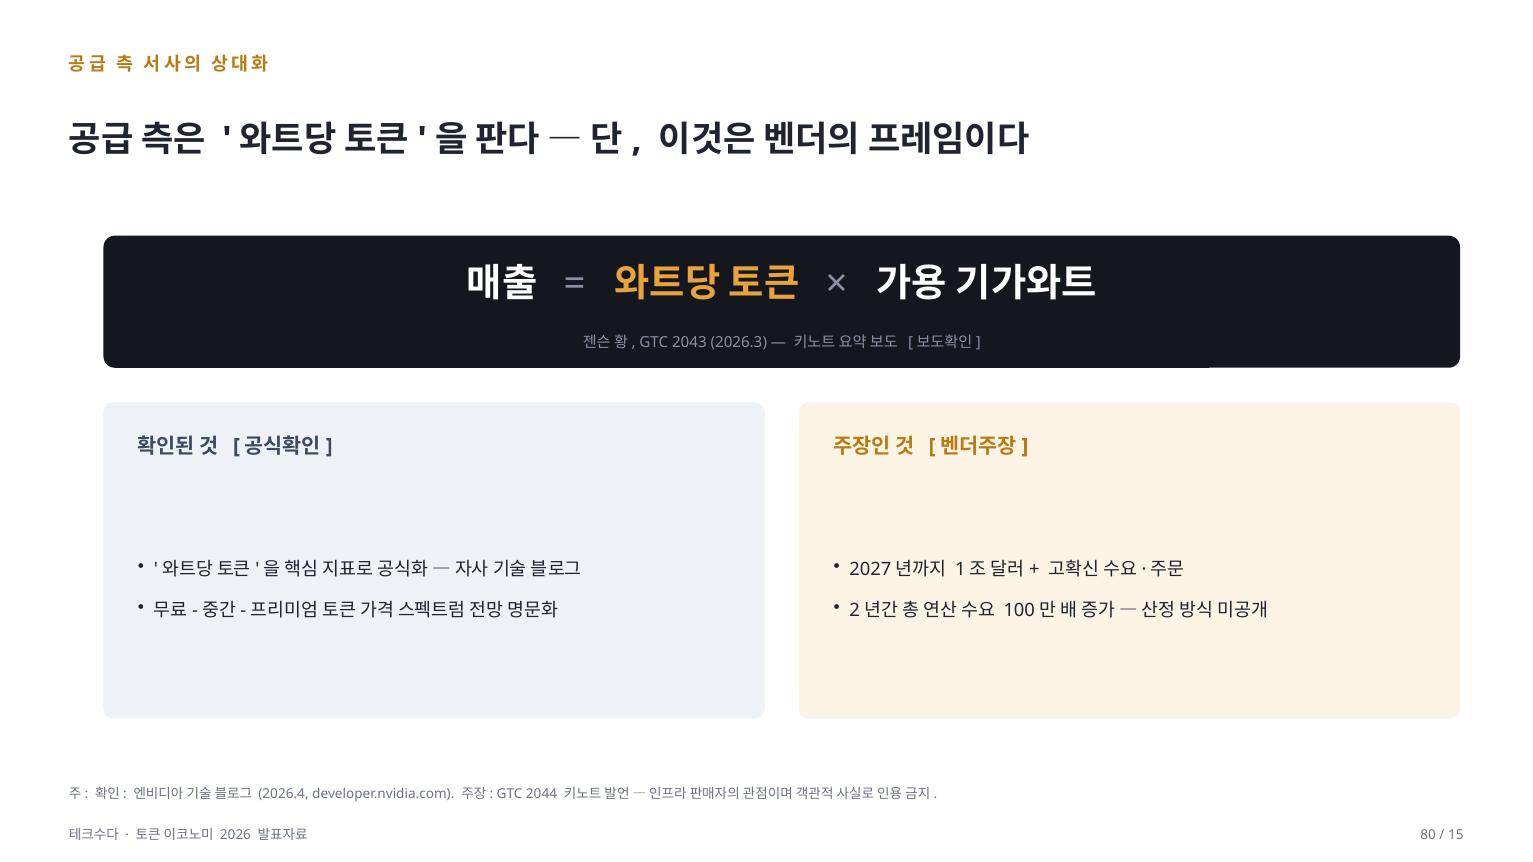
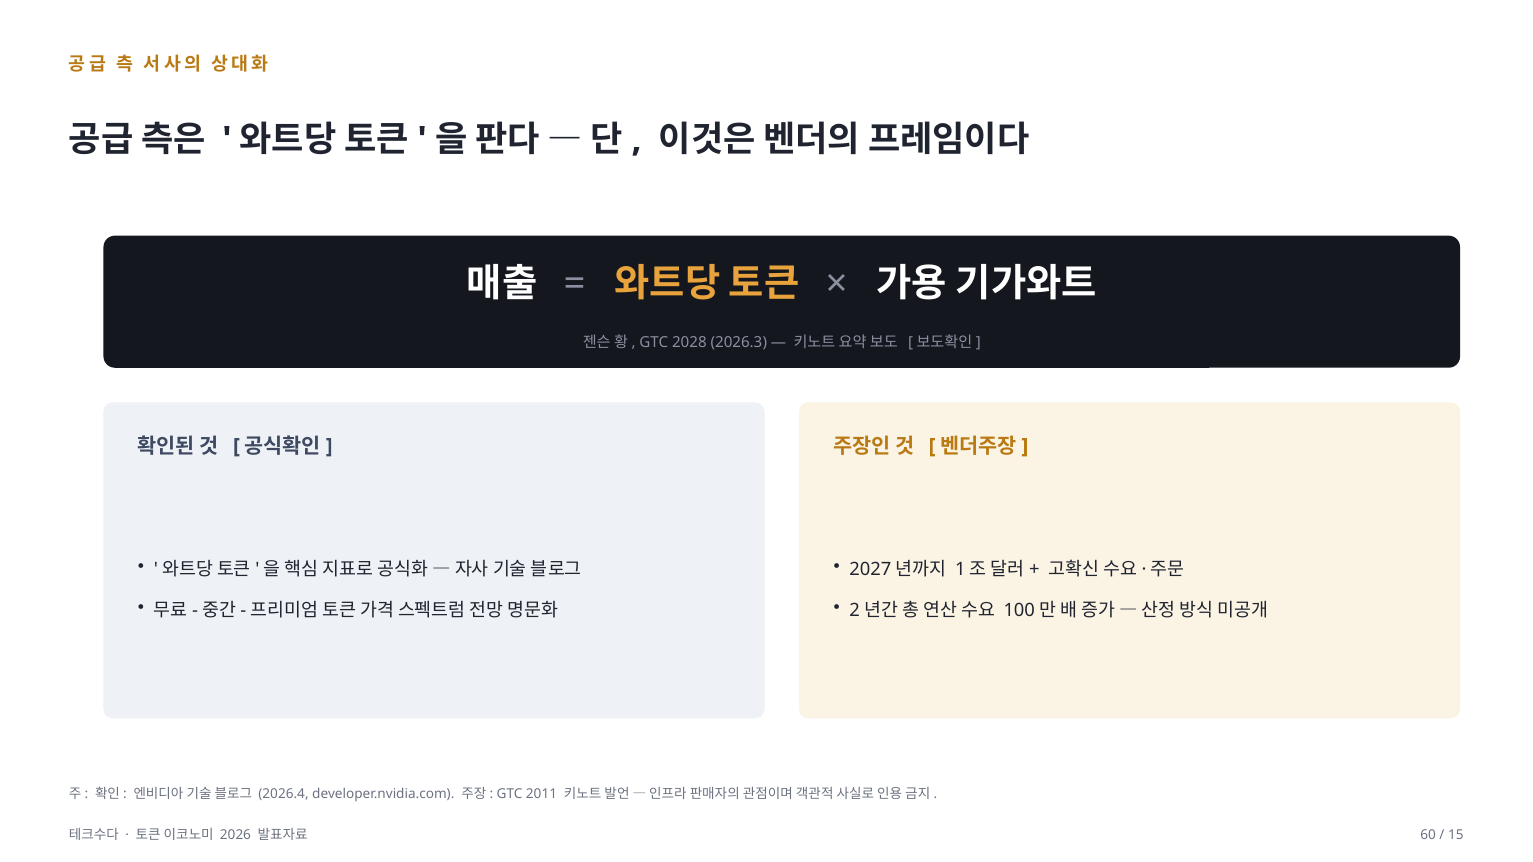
2043: 2043 -> 2028
2044: 2044 -> 2011
80: 80 -> 60
